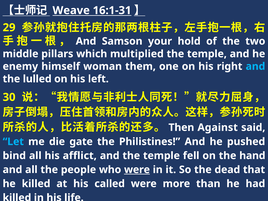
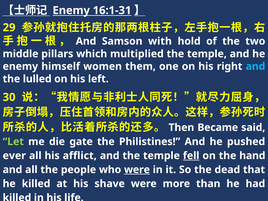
Weave at (71, 10): Weave -> Enemy
your: your -> with
woman: woman -> women
Against: Against -> Became
Let colour: light blue -> light green
bind: bind -> ever
fell underline: none -> present
called: called -> shave
